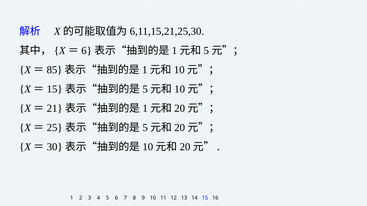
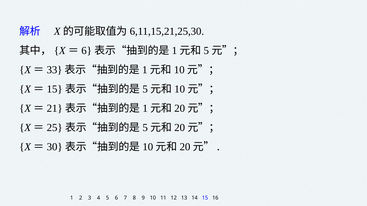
85: 85 -> 33
